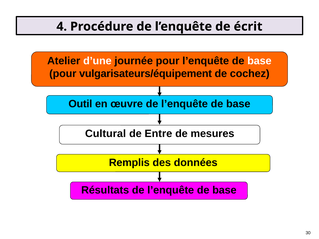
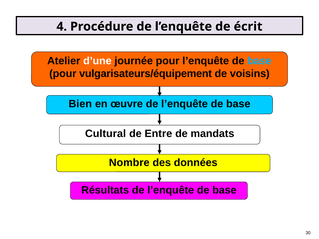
base at (259, 61) colour: white -> light blue
cochez: cochez -> voisins
Outil: Outil -> Bien
mesures: mesures -> mandats
Remplis: Remplis -> Nombre
